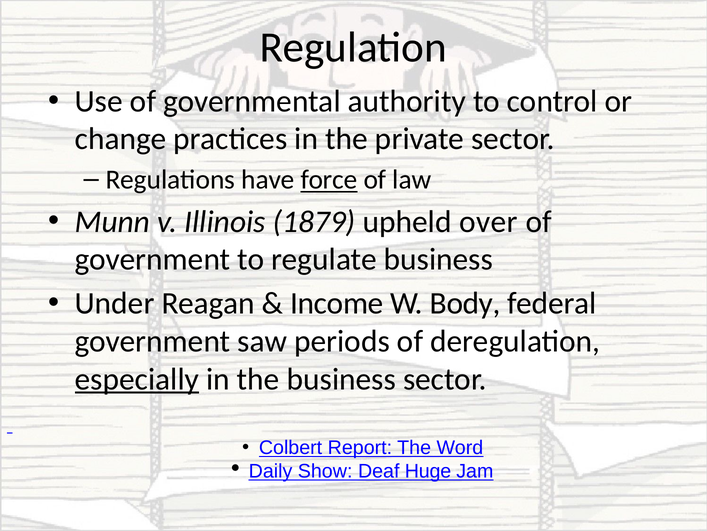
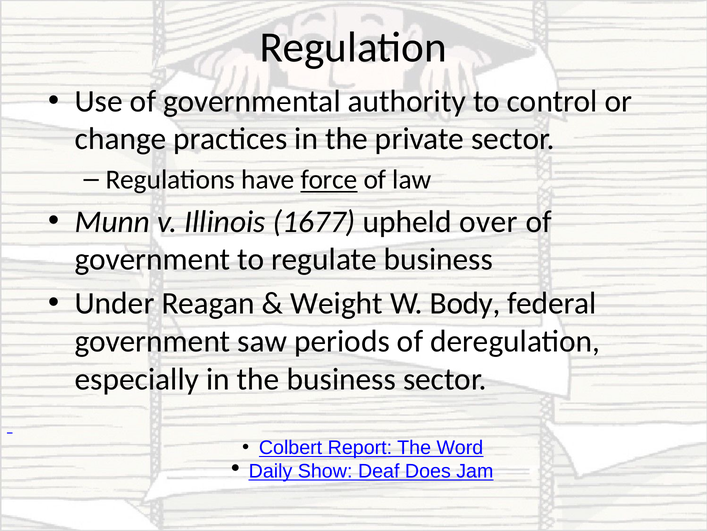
1879: 1879 -> 1677
Income: Income -> Weight
especially underline: present -> none
Huge: Huge -> Does
